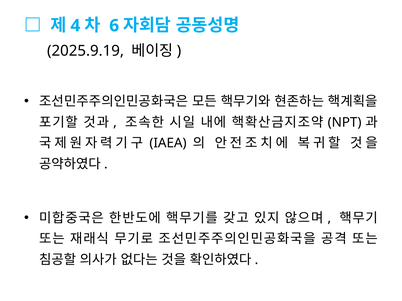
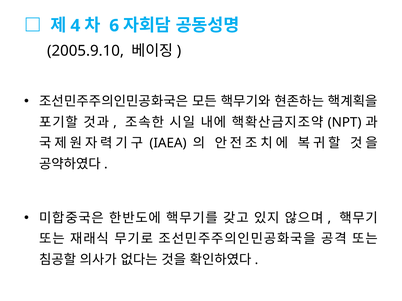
2025.9.19: 2025.9.19 -> 2005.9.10
